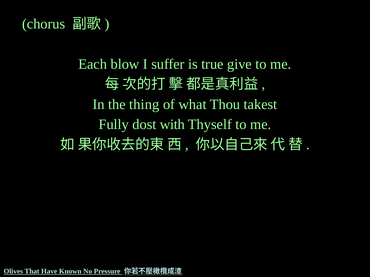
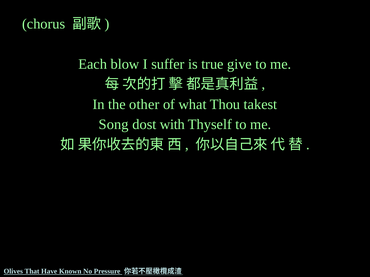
thing: thing -> other
Fully: Fully -> Song
